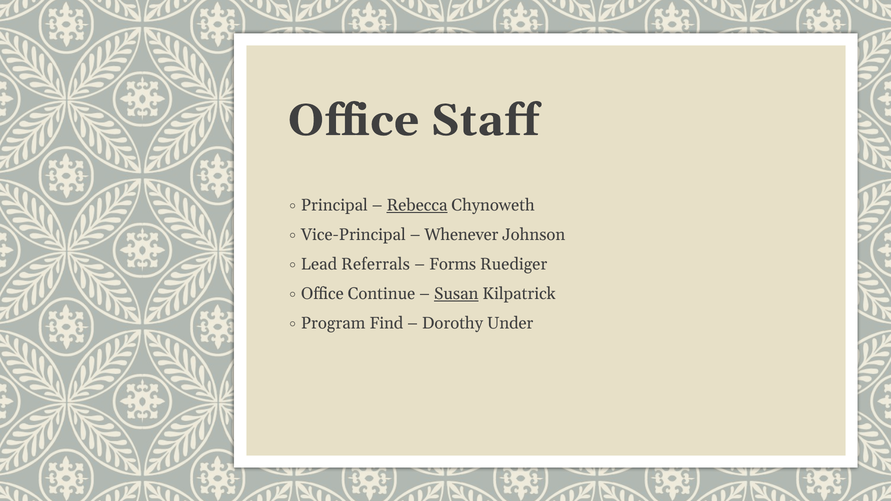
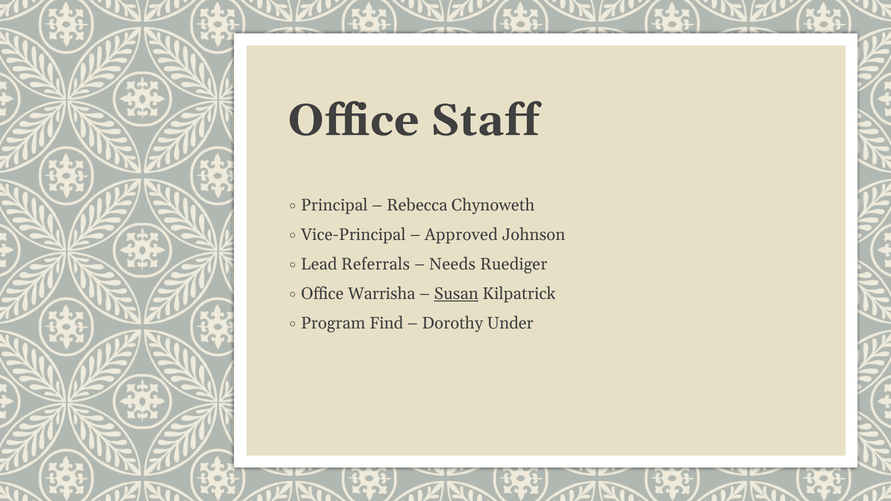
Rebecca underline: present -> none
Whenever: Whenever -> Approved
Forms: Forms -> Needs
Continue: Continue -> Warrisha
